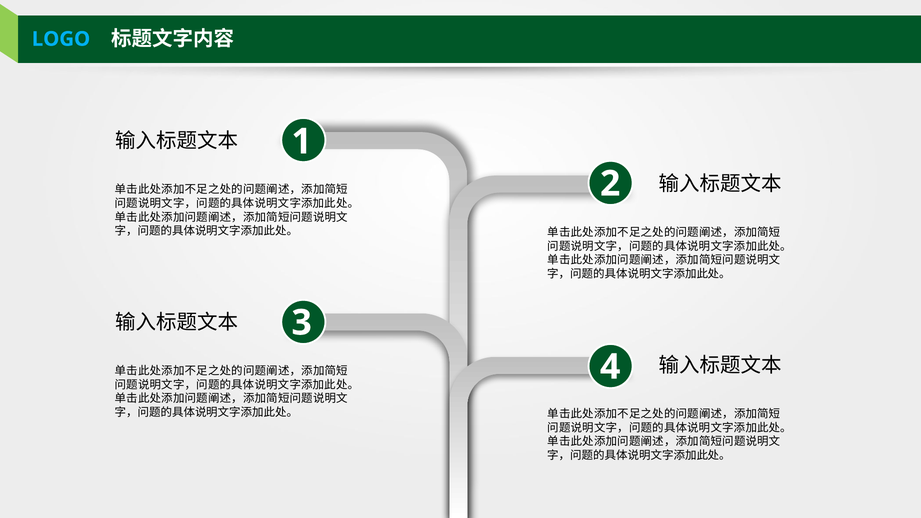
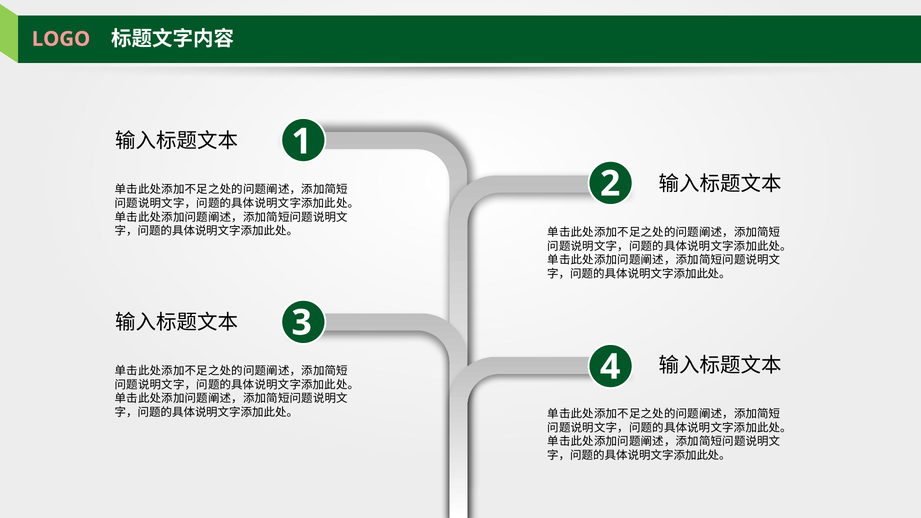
LOGO colour: light blue -> pink
